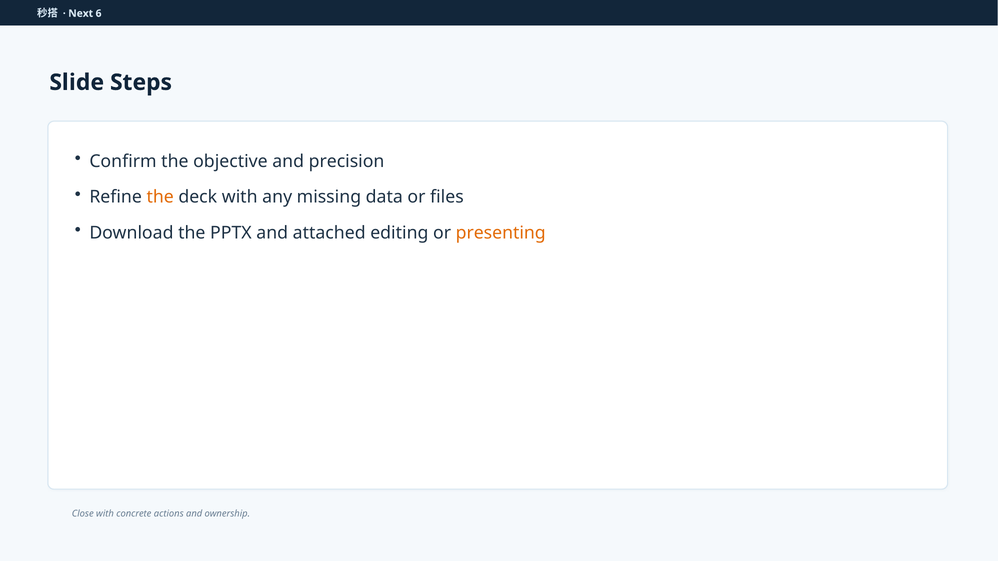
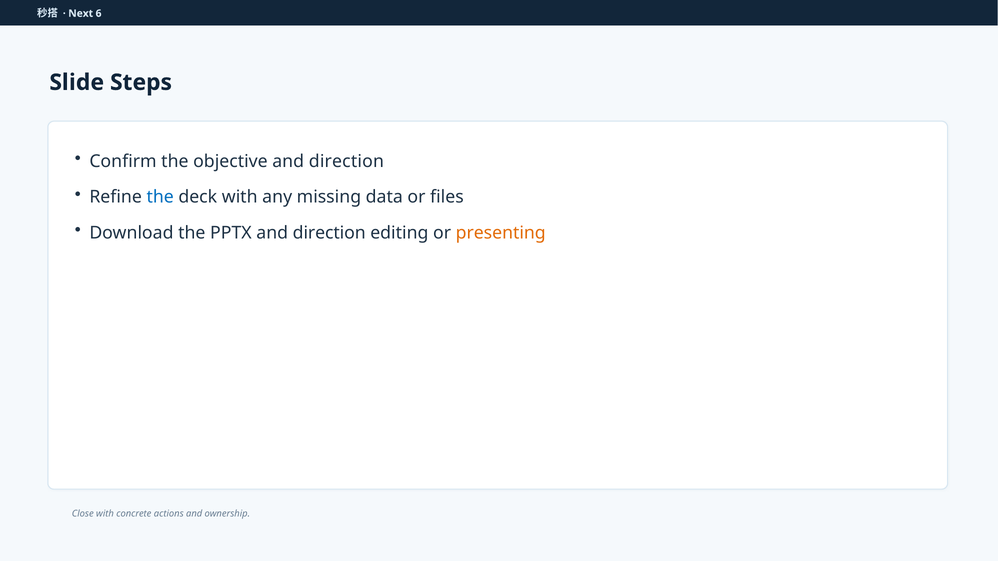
objective and precision: precision -> direction
the at (160, 197) colour: orange -> blue
PPTX and attached: attached -> direction
